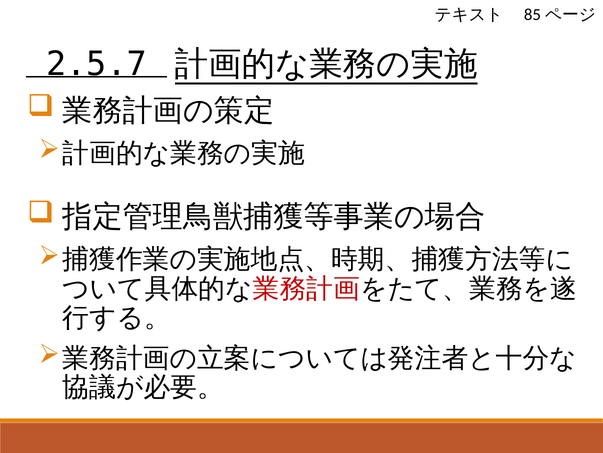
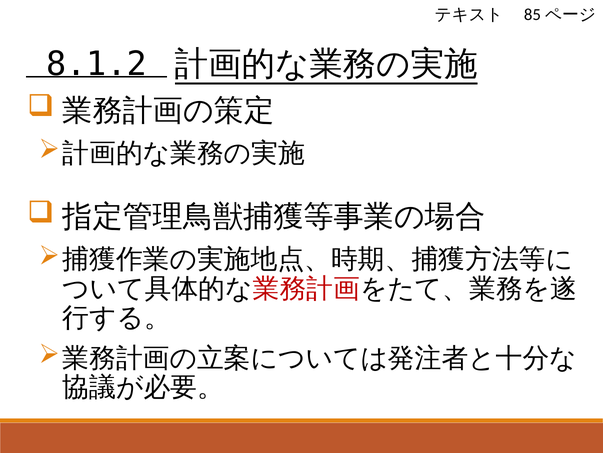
2.5.7: 2.5.7 -> 8.1.2
